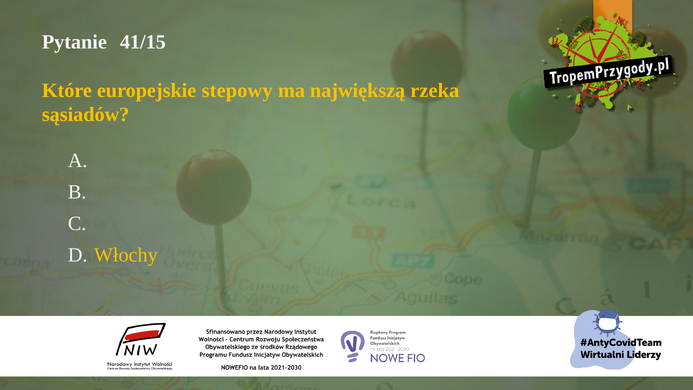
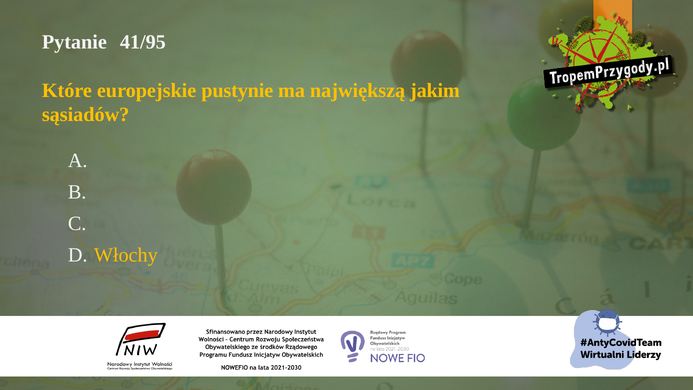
41/15: 41/15 -> 41/95
stepowy: stepowy -> pustynie
rzeka: rzeka -> jakim
